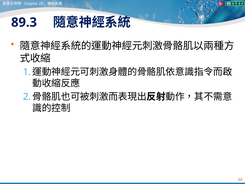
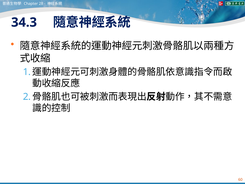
89.3: 89.3 -> 34.3
